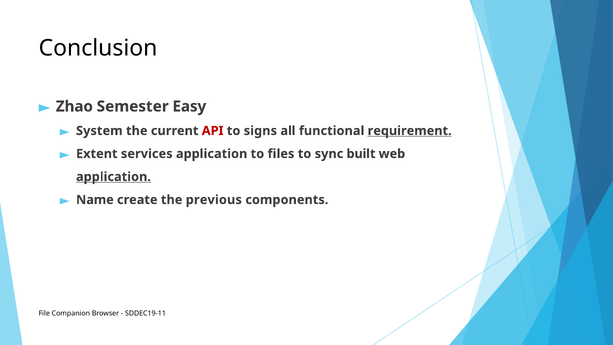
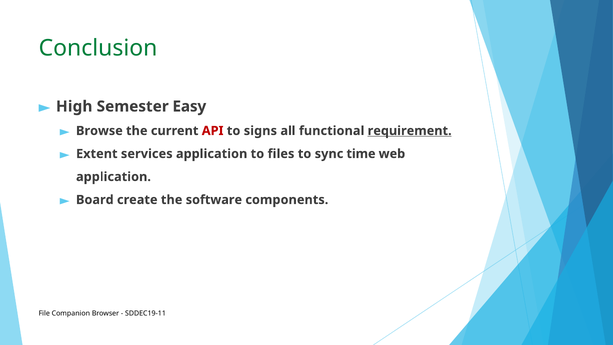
Conclusion colour: black -> green
Zhao: Zhao -> High
System: System -> Browse
built: built -> time
application at (113, 177) underline: present -> none
Name: Name -> Board
previous: previous -> software
